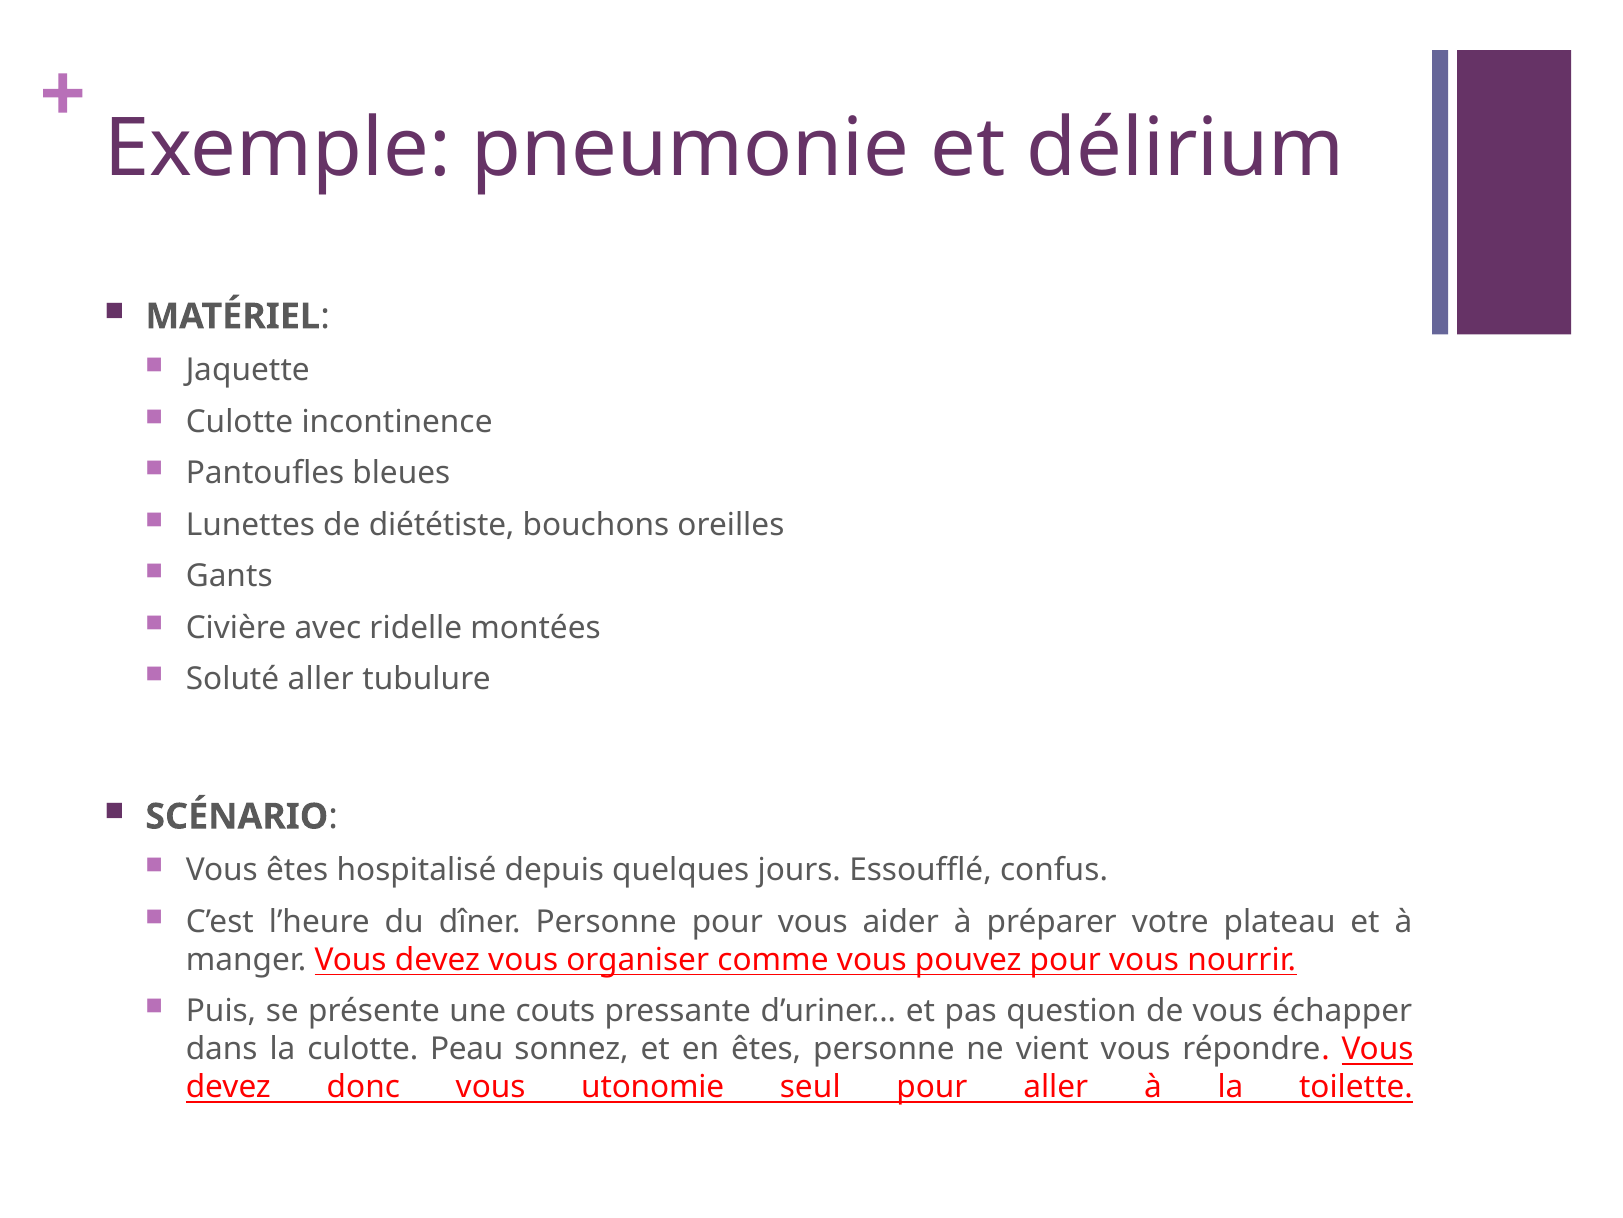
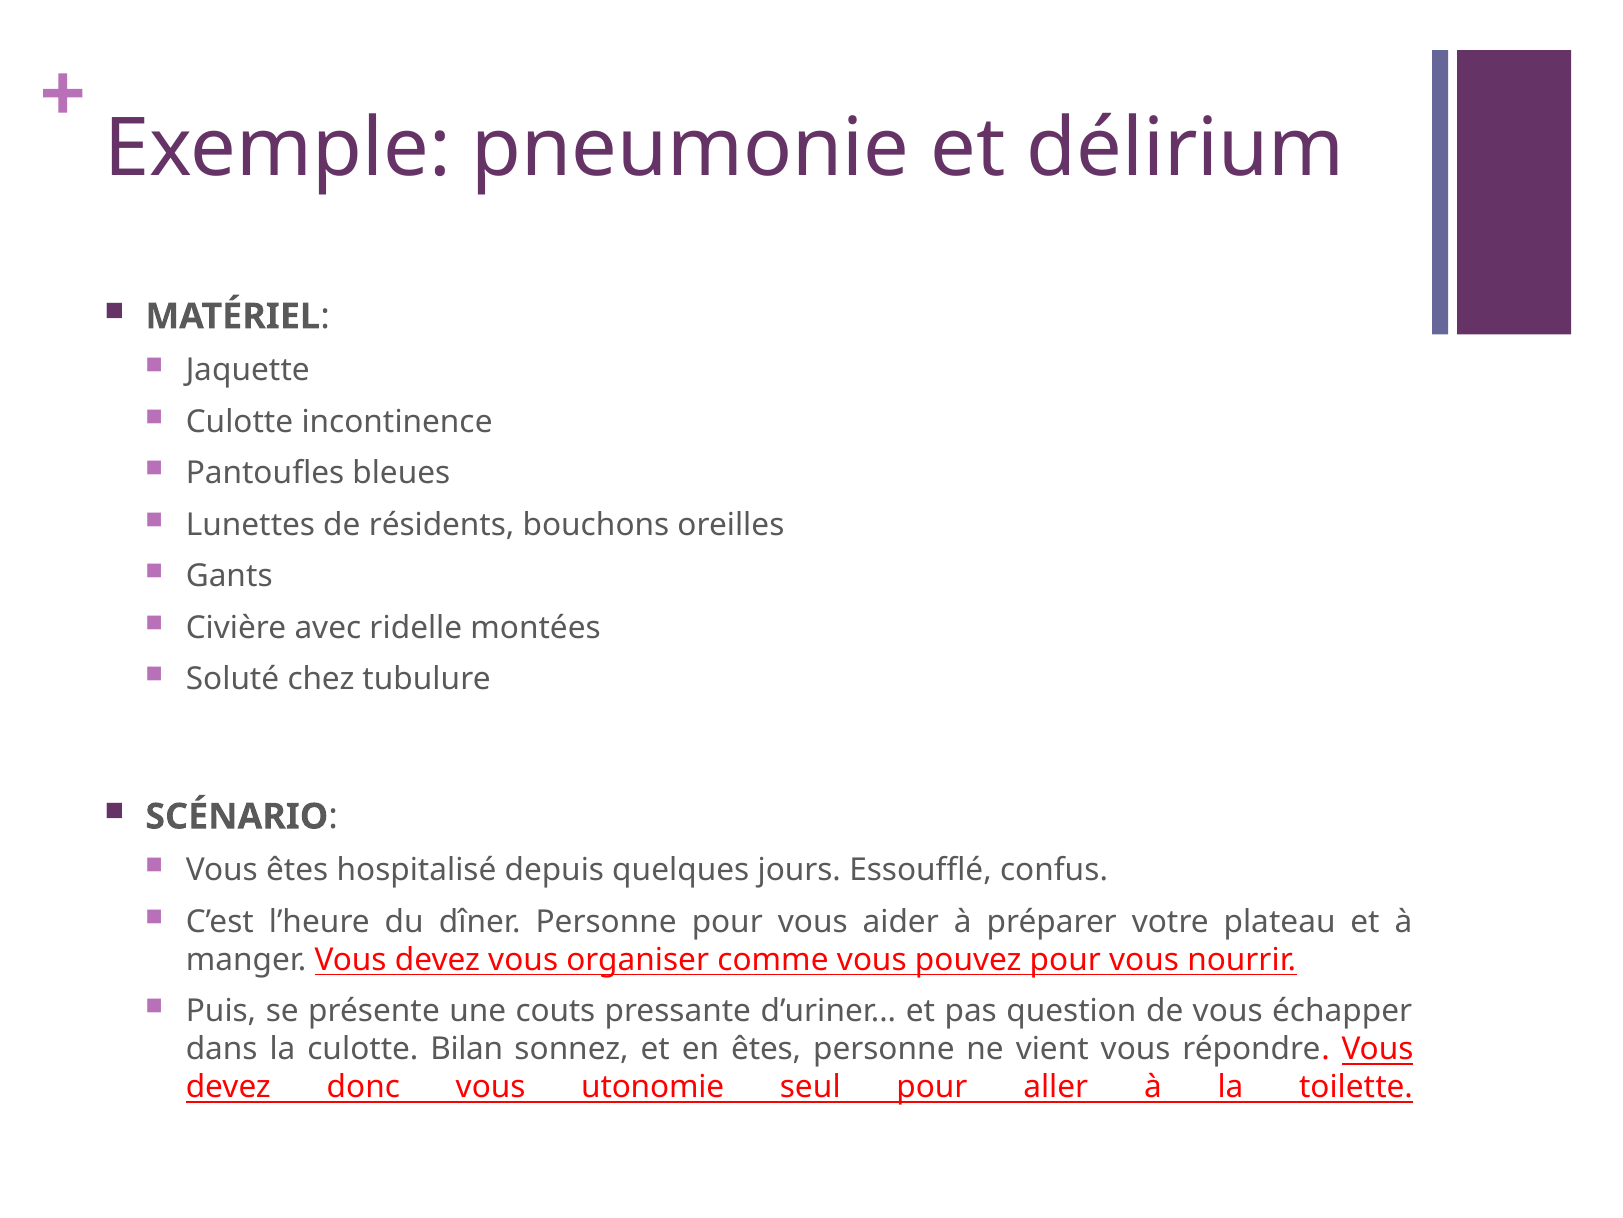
diététiste: diététiste -> résidents
Soluté aller: aller -> chez
Peau: Peau -> Bilan
